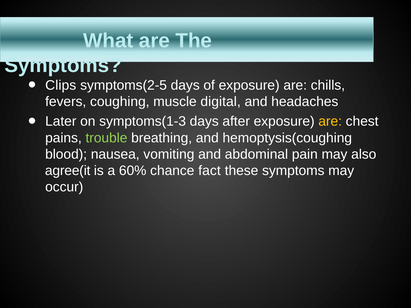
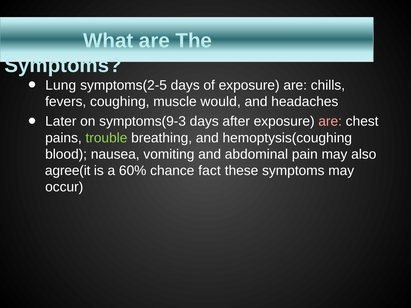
Clips: Clips -> Lung
digital: digital -> would
symptoms(1-3: symptoms(1-3 -> symptoms(9-3
are at (330, 122) colour: yellow -> pink
